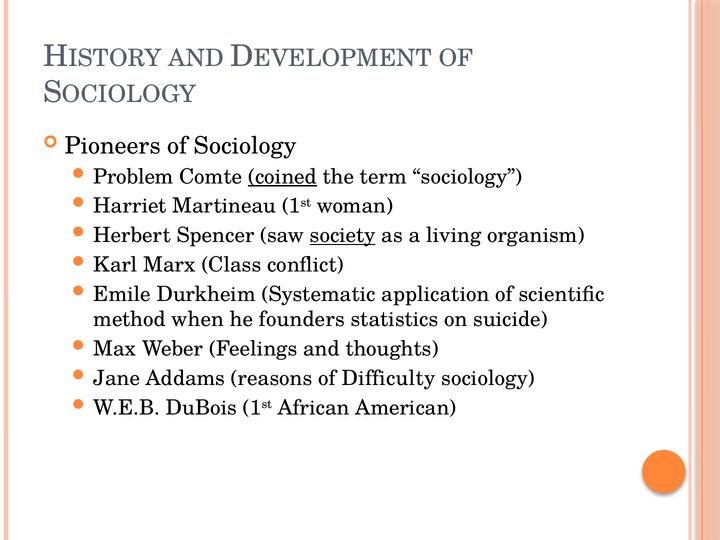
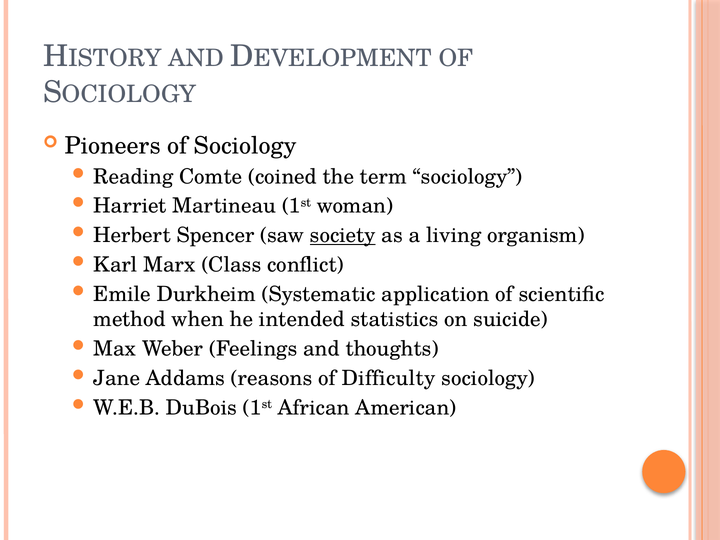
Problem: Problem -> Reading
coined underline: present -> none
founders: founders -> intended
